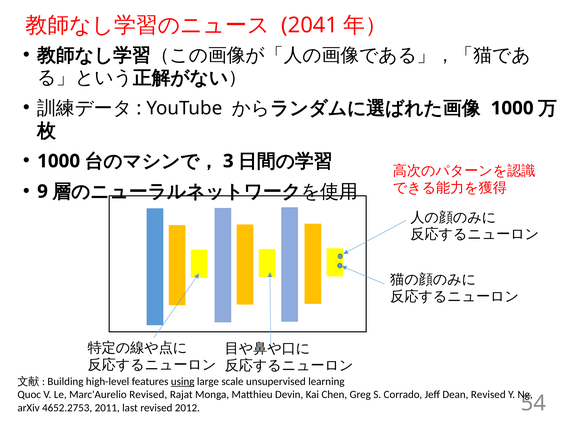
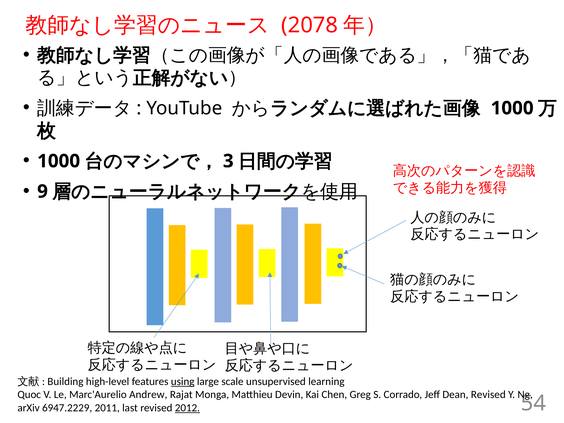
2041: 2041 -> 2078
Marc'Aurelio Revised: Revised -> Andrew
4652.2753: 4652.2753 -> 6947.2229
2012 underline: none -> present
